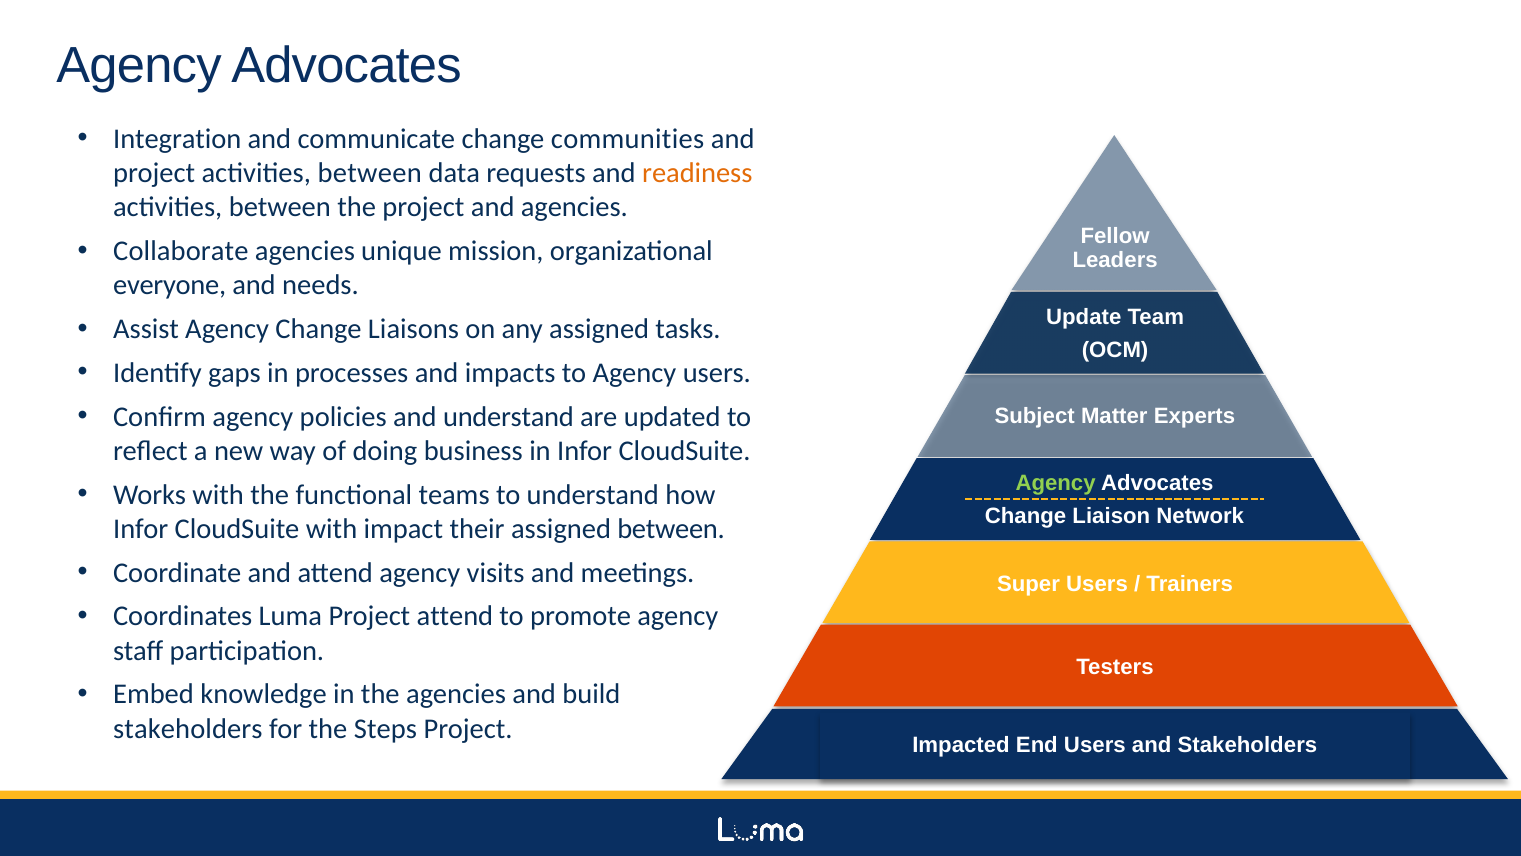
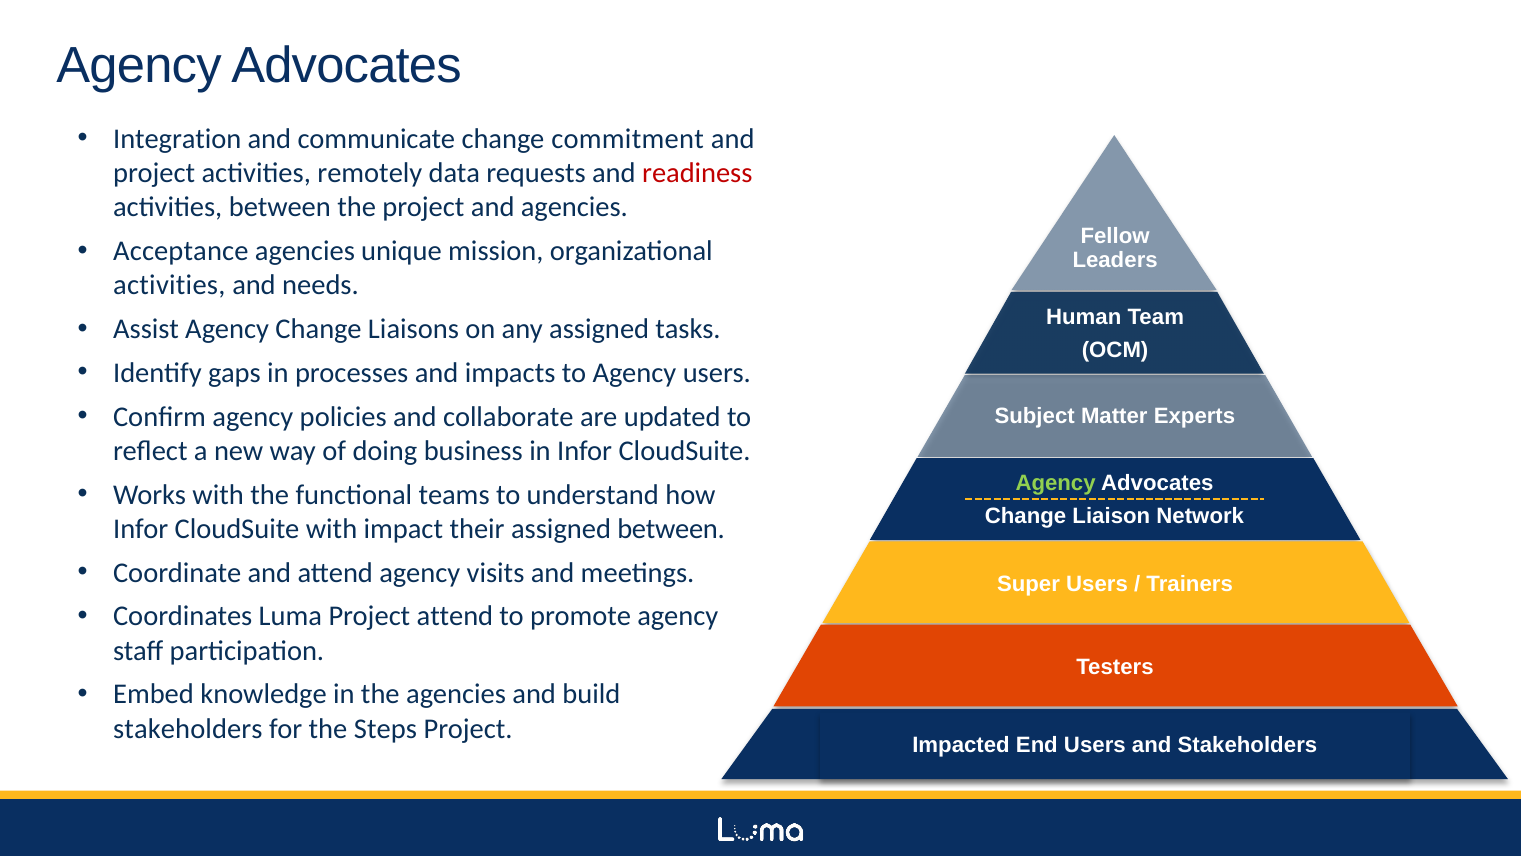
communities: communities -> commitment
project activities between: between -> remotely
readiness colour: orange -> red
Collaborate: Collaborate -> Acceptance
everyone at (170, 285): everyone -> activities
Update: Update -> Human
and understand: understand -> collaborate
